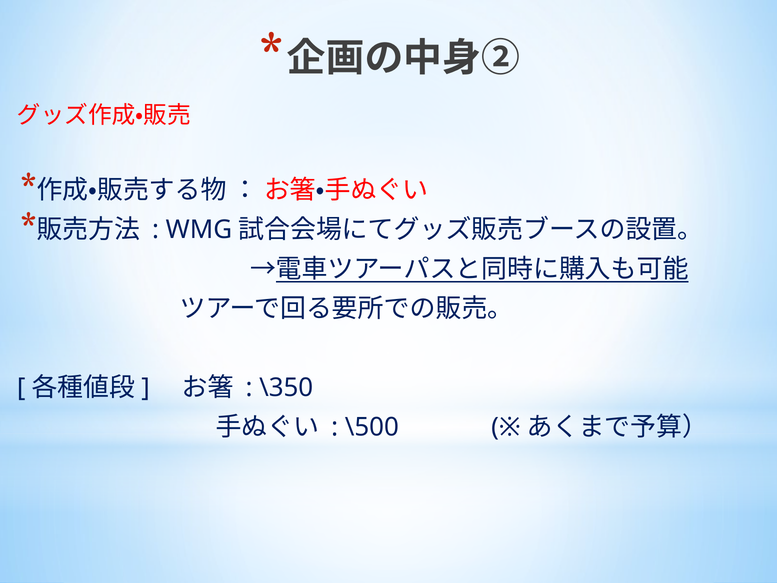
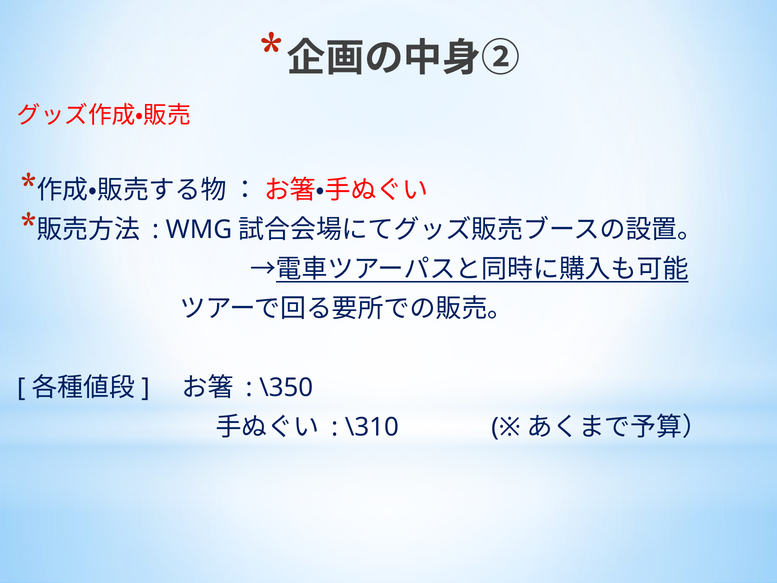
\500: \500 -> \310
